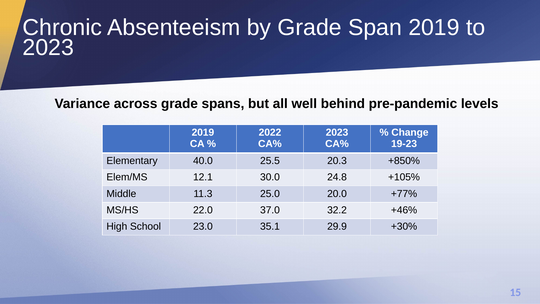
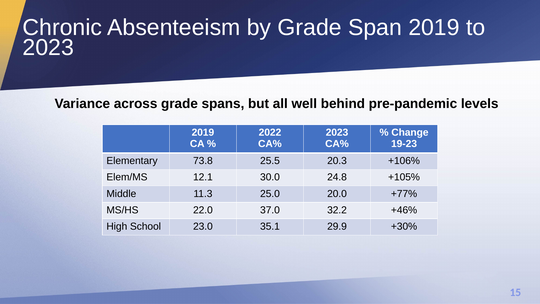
40.0: 40.0 -> 73.8
+850%: +850% -> +106%
